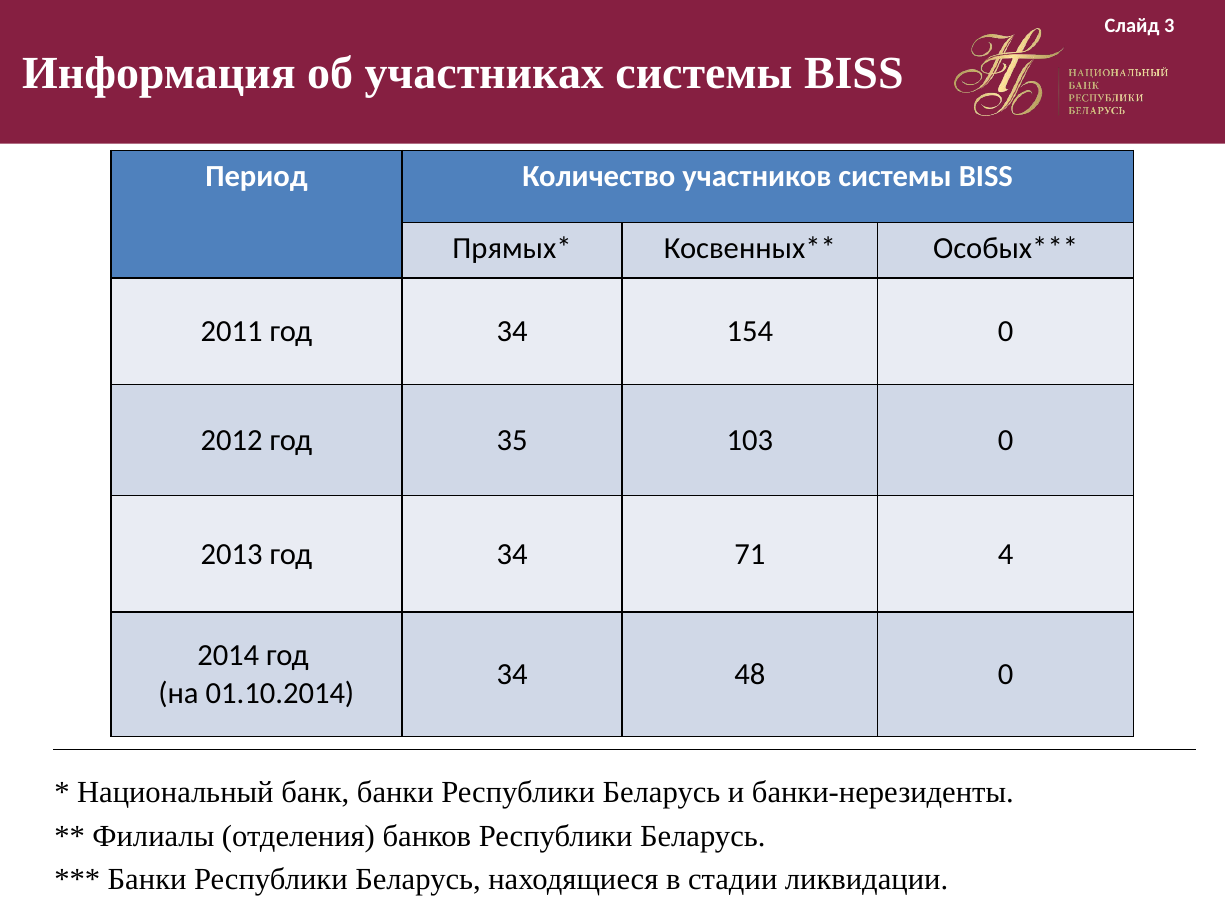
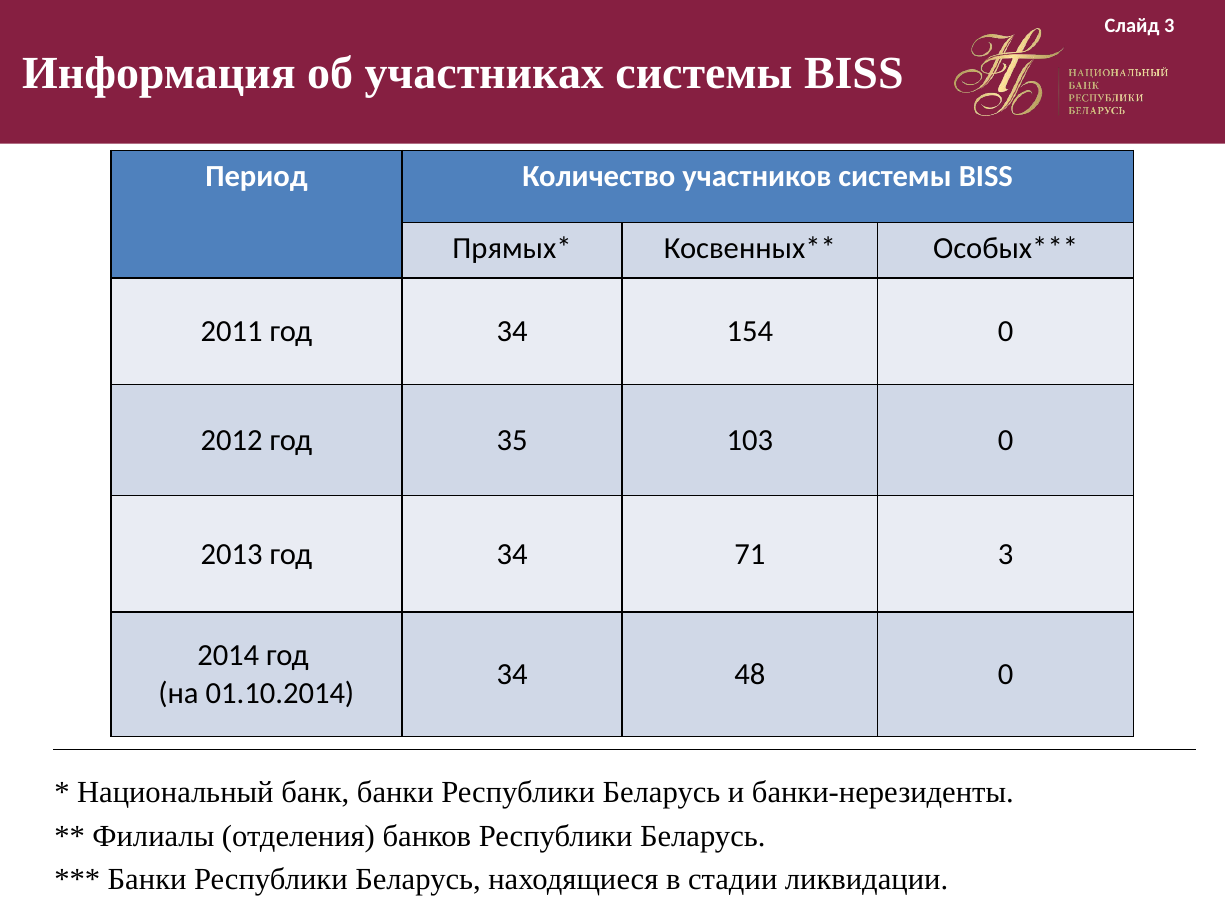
71 4: 4 -> 3
